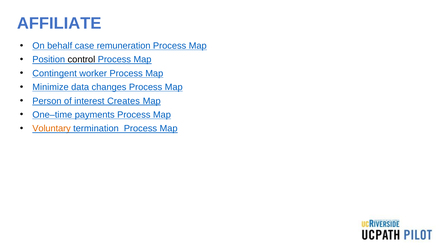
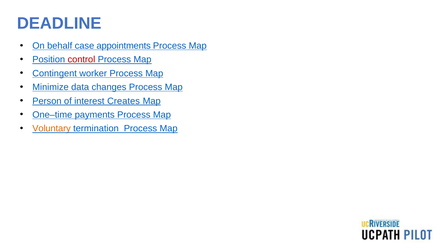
AFFILIATE: AFFILIATE -> DEADLINE
remuneration: remuneration -> appointments
control colour: black -> red
